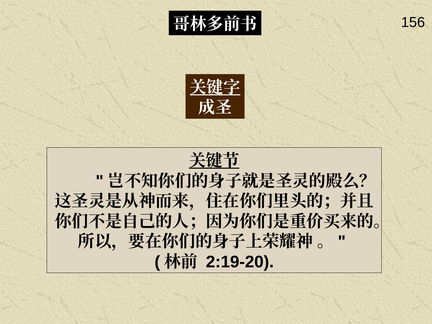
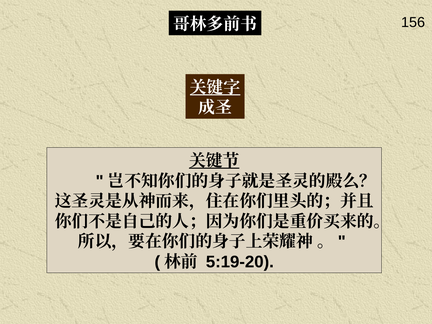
2:19-20: 2:19-20 -> 5:19-20
